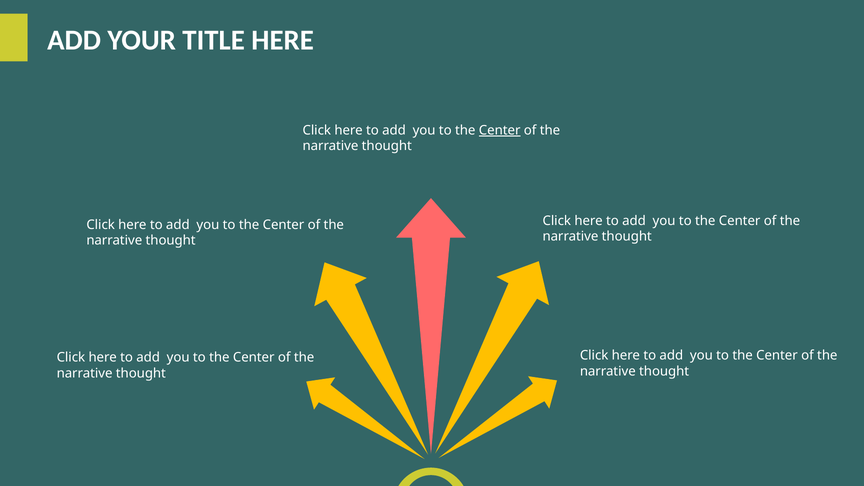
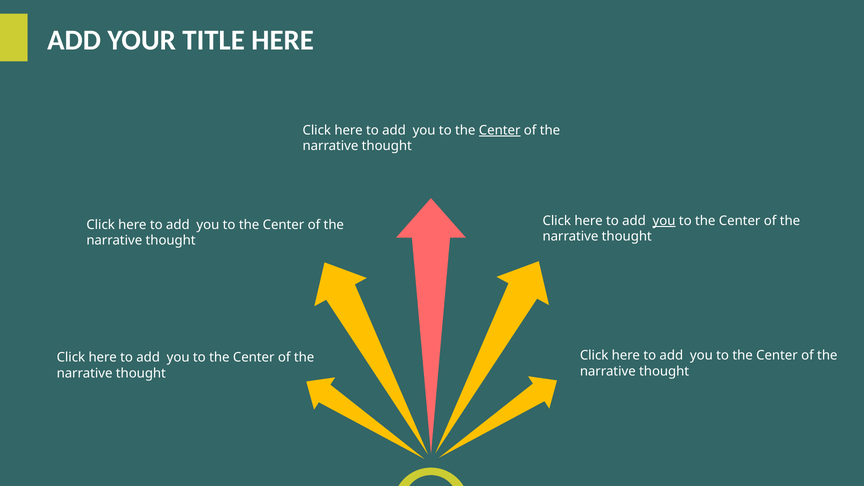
you at (664, 221) underline: none -> present
